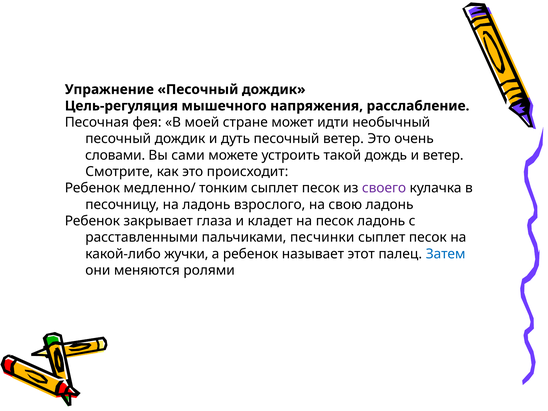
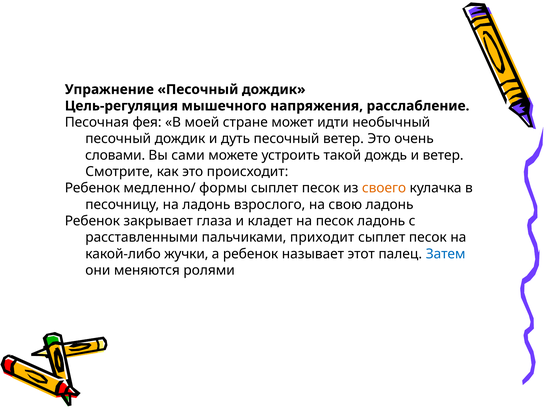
тонким: тонким -> формы
своего colour: purple -> orange
песчинки: песчинки -> приходит
